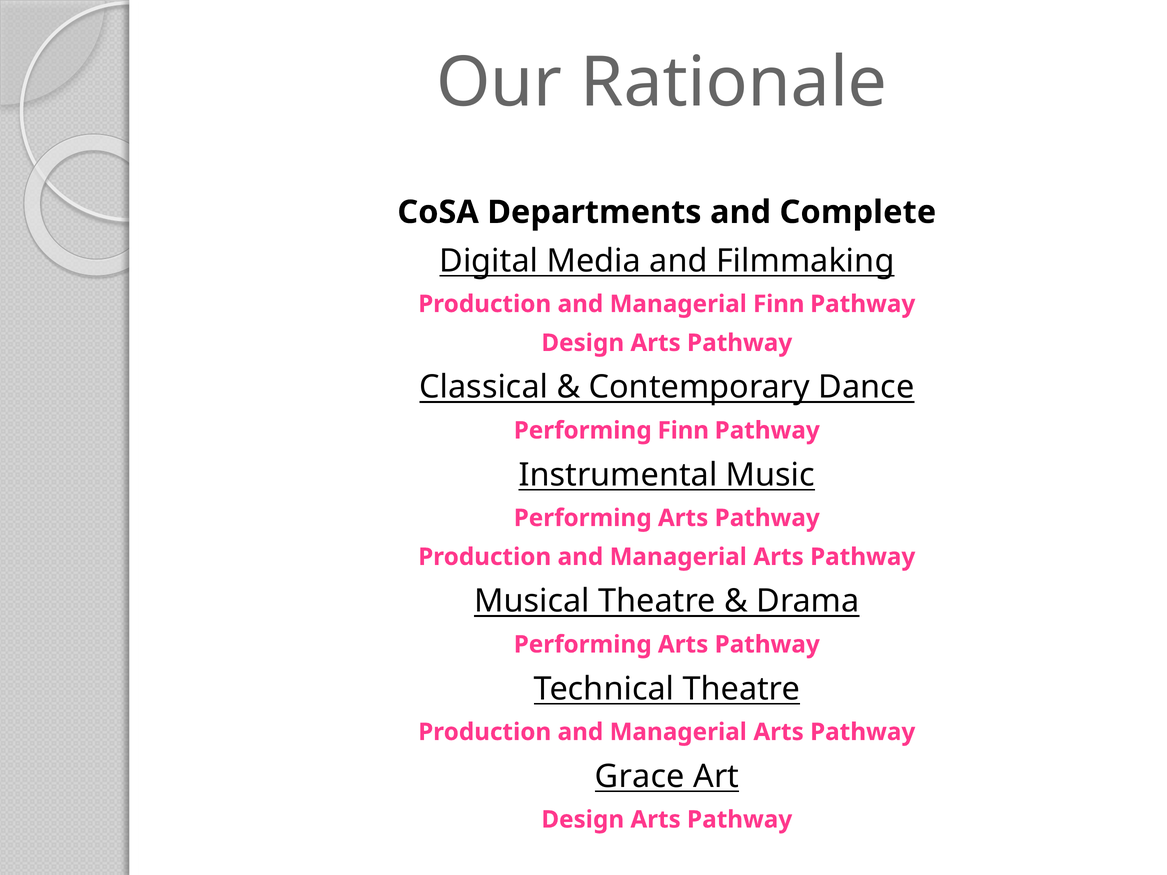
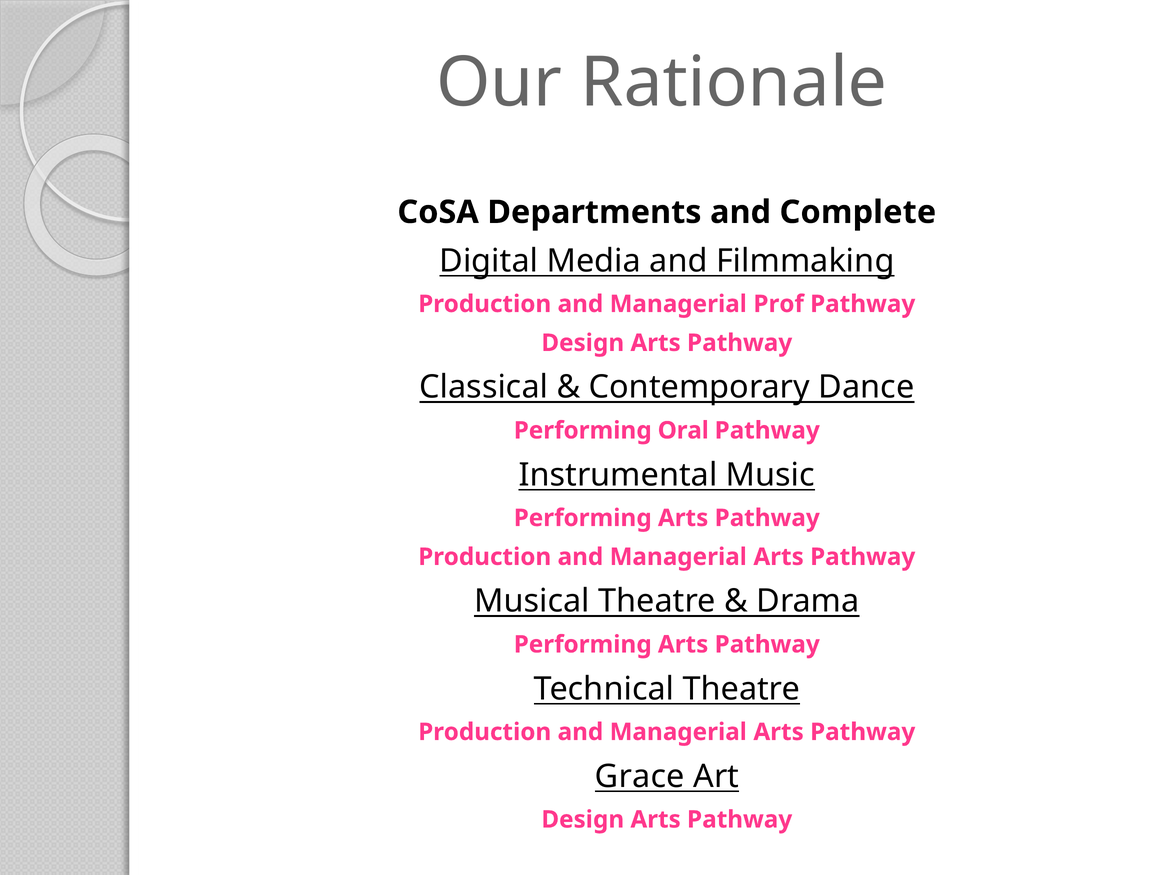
Managerial Finn: Finn -> Prof
Performing Finn: Finn -> Oral
